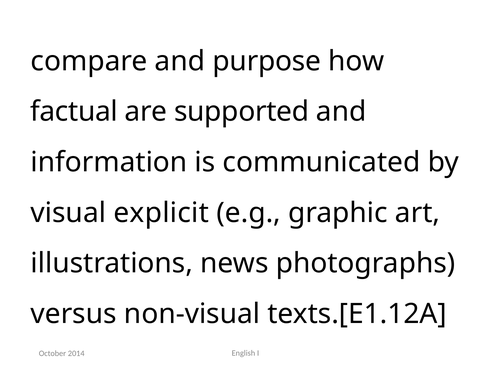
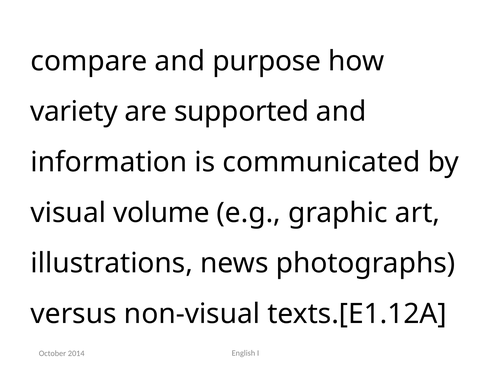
factual: factual -> variety
explicit: explicit -> volume
